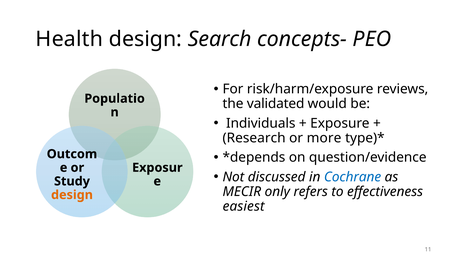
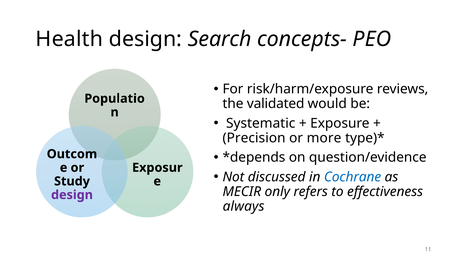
Individuals: Individuals -> Systematic
Research: Research -> Precision
design at (72, 195) colour: orange -> purple
easiest: easiest -> always
